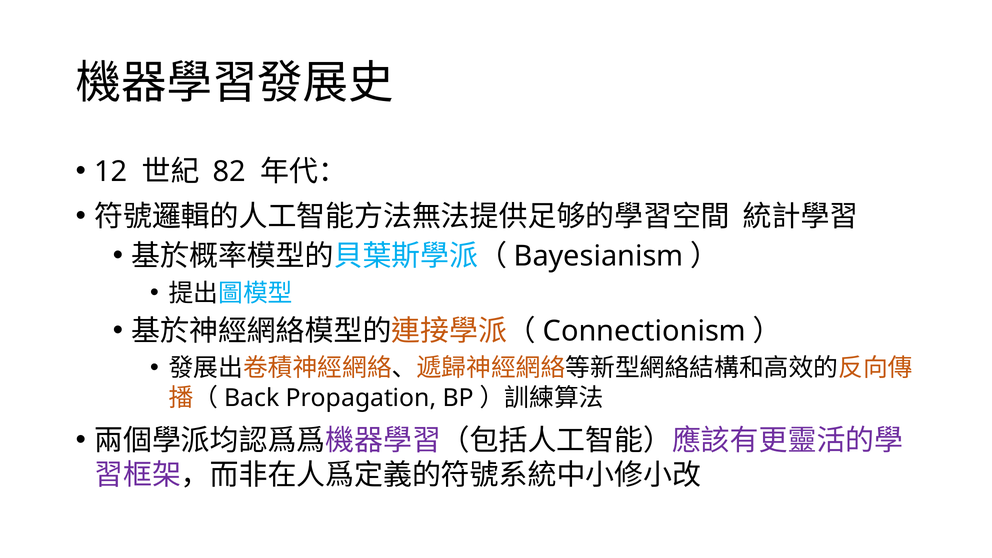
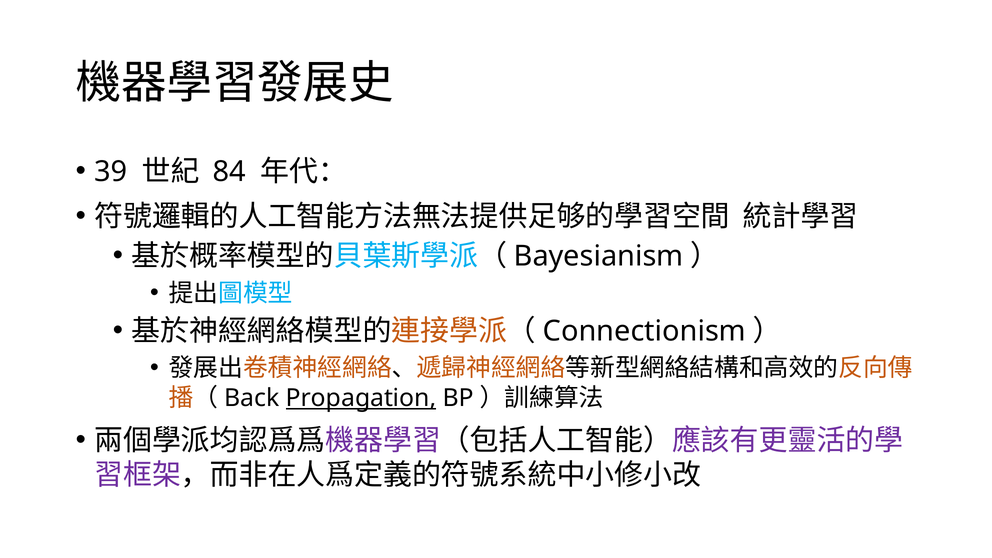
12: 12 -> 39
82: 82 -> 84
Propagation underline: none -> present
